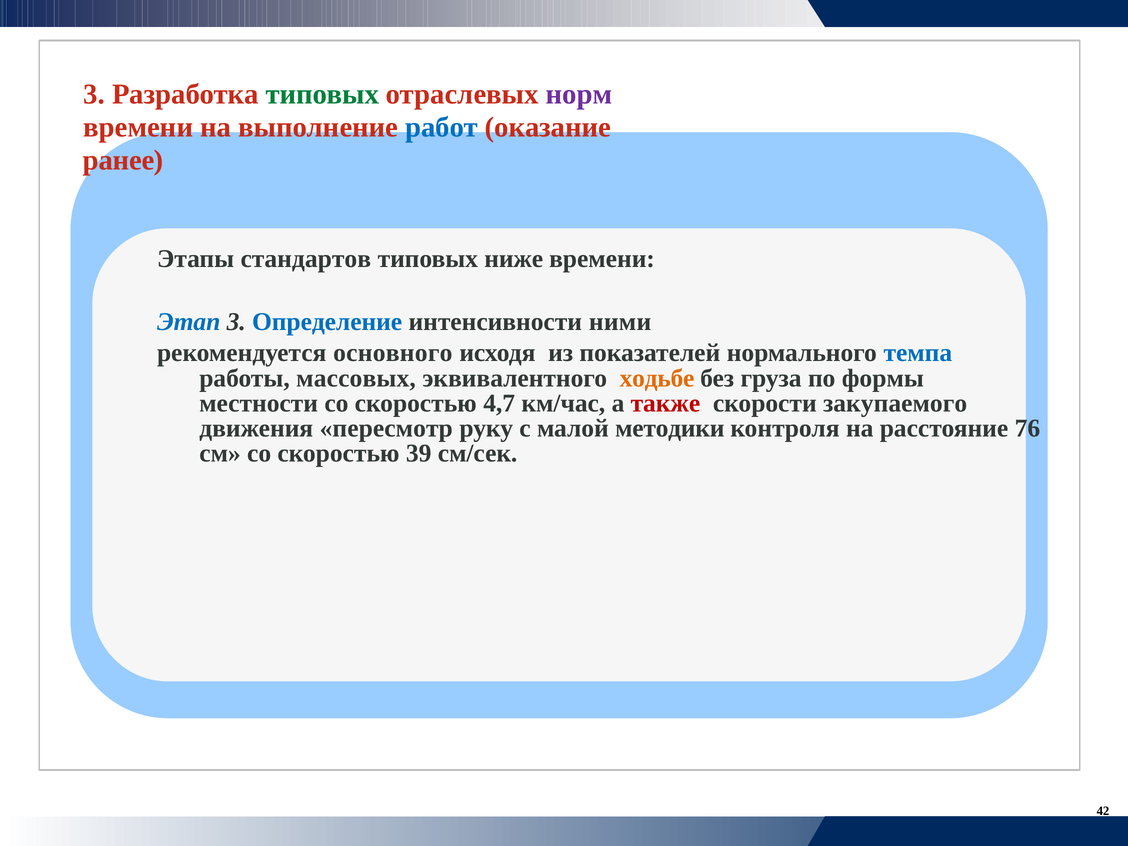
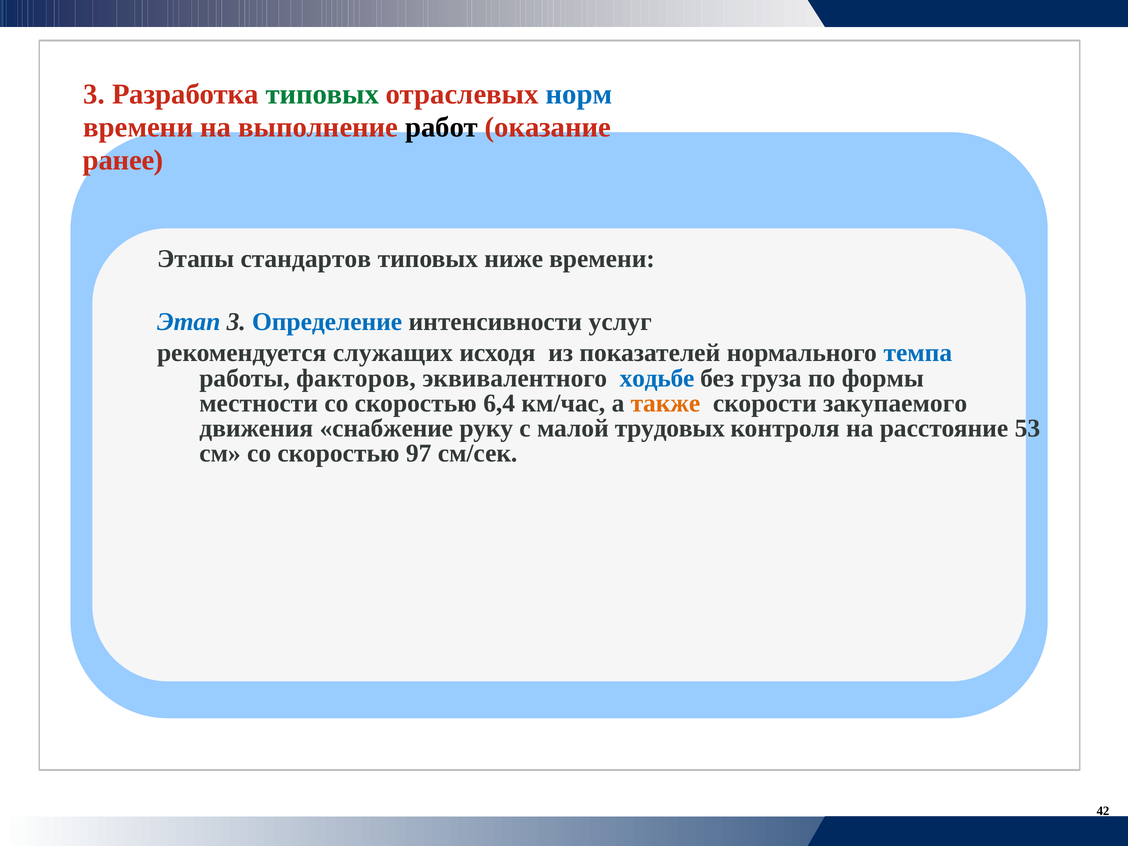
норм colour: purple -> blue
работ colour: blue -> black
ними: ними -> услуг
основного: основного -> служащих
массовых: массовых -> факторов
ходьбе colour: orange -> blue
4,7: 4,7 -> 6,4
также colour: red -> orange
пересмотр: пересмотр -> снабжение
методики: методики -> трудовых
76: 76 -> 53
39: 39 -> 97
